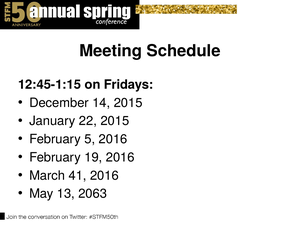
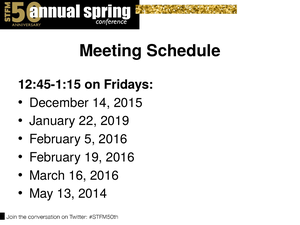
22 2015: 2015 -> 2019
41: 41 -> 16
2063: 2063 -> 2014
